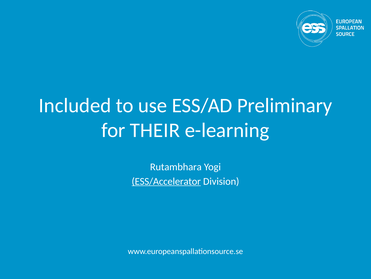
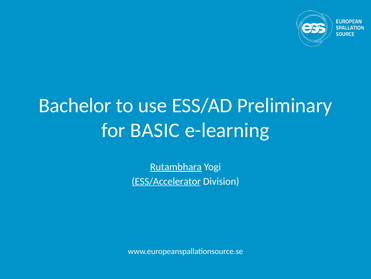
Included: Included -> Bachelor
THEIR: THEIR -> BASIC
Rutambhara underline: none -> present
